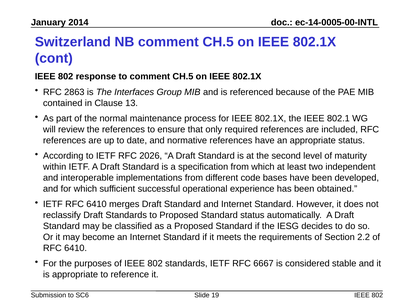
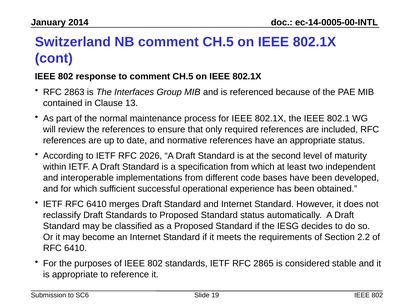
6667: 6667 -> 2865
